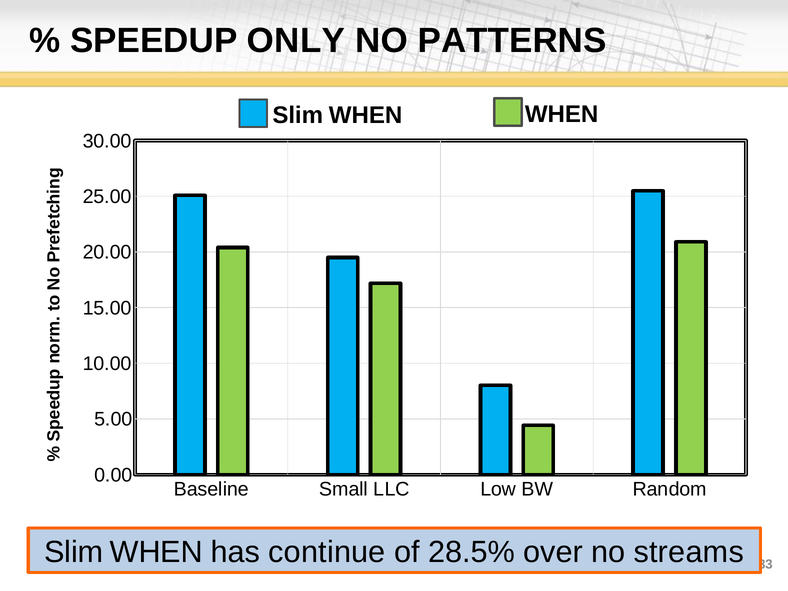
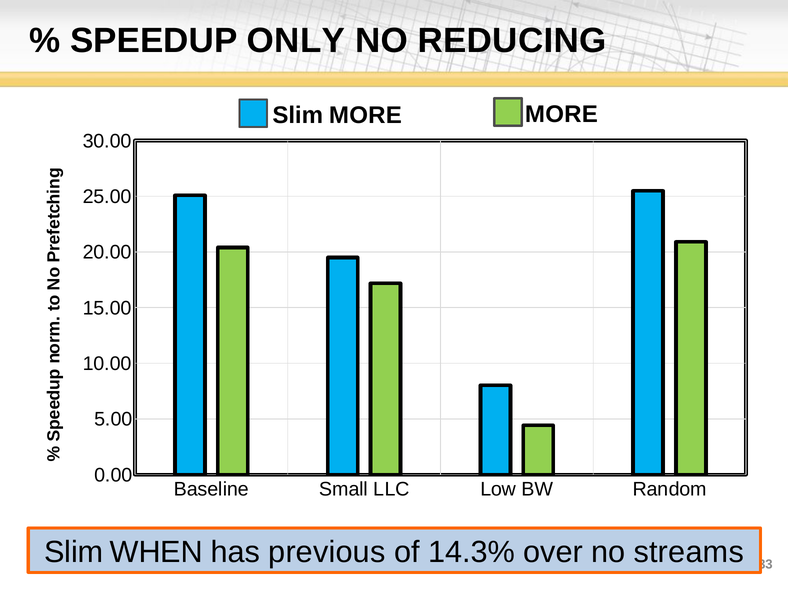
PATTERNS: PATTERNS -> REDUCING
WHEN at (562, 114): WHEN -> MORE
WHEN at (366, 115): WHEN -> MORE
continue: continue -> previous
28.5%: 28.5% -> 14.3%
